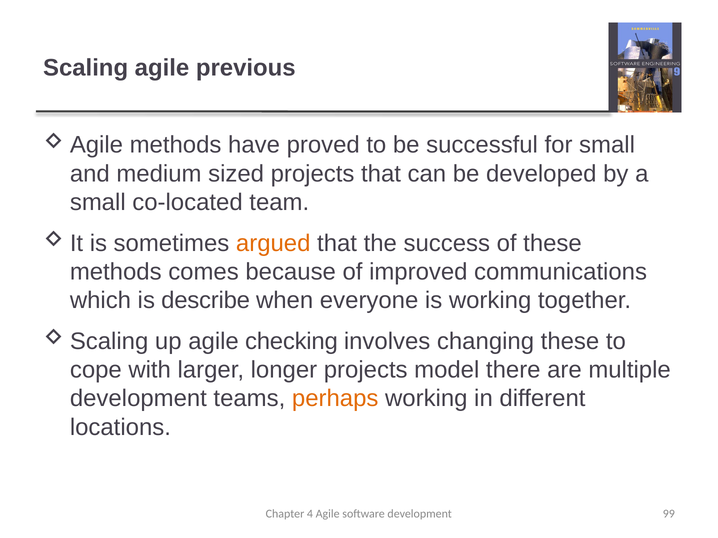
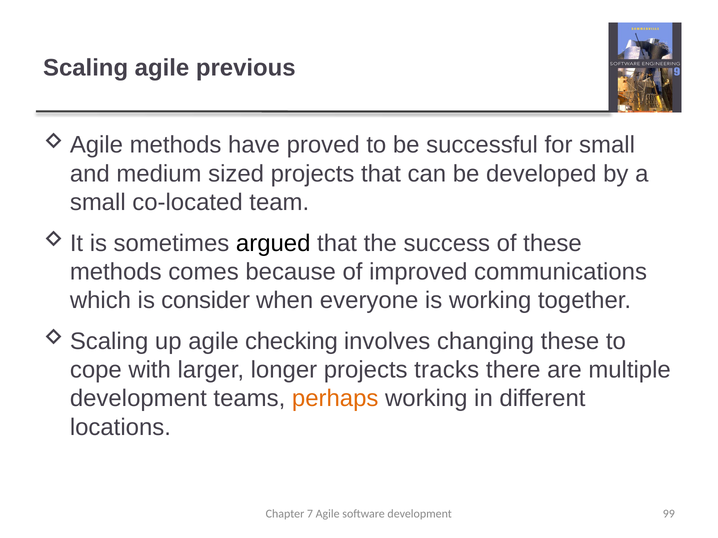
argued colour: orange -> black
describe: describe -> consider
model: model -> tracks
4: 4 -> 7
